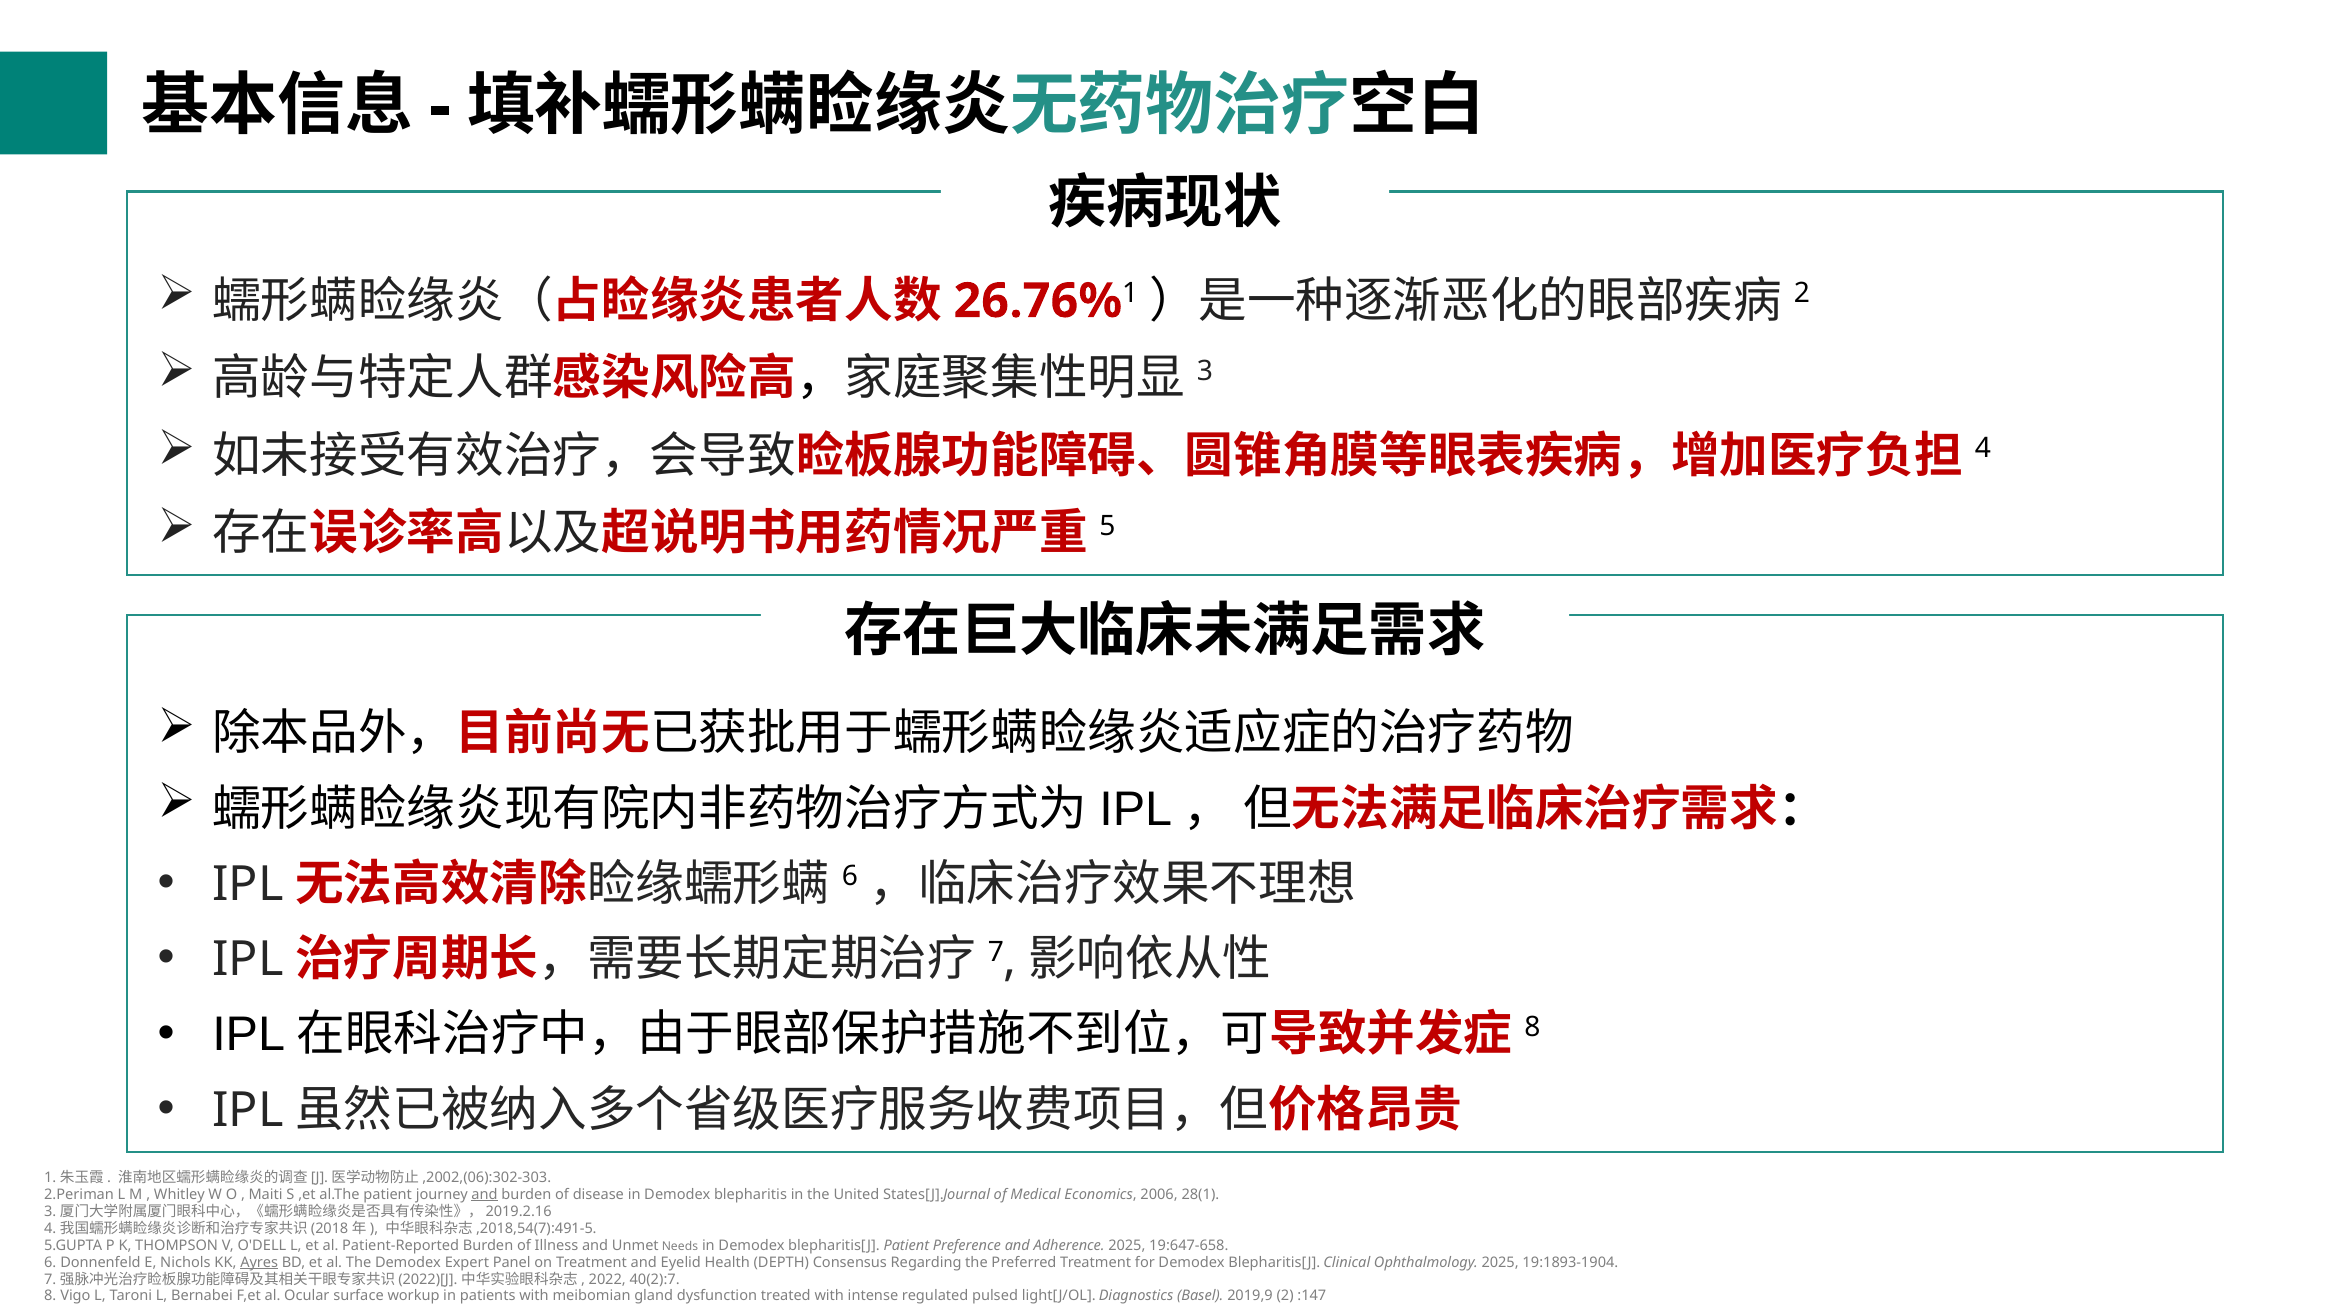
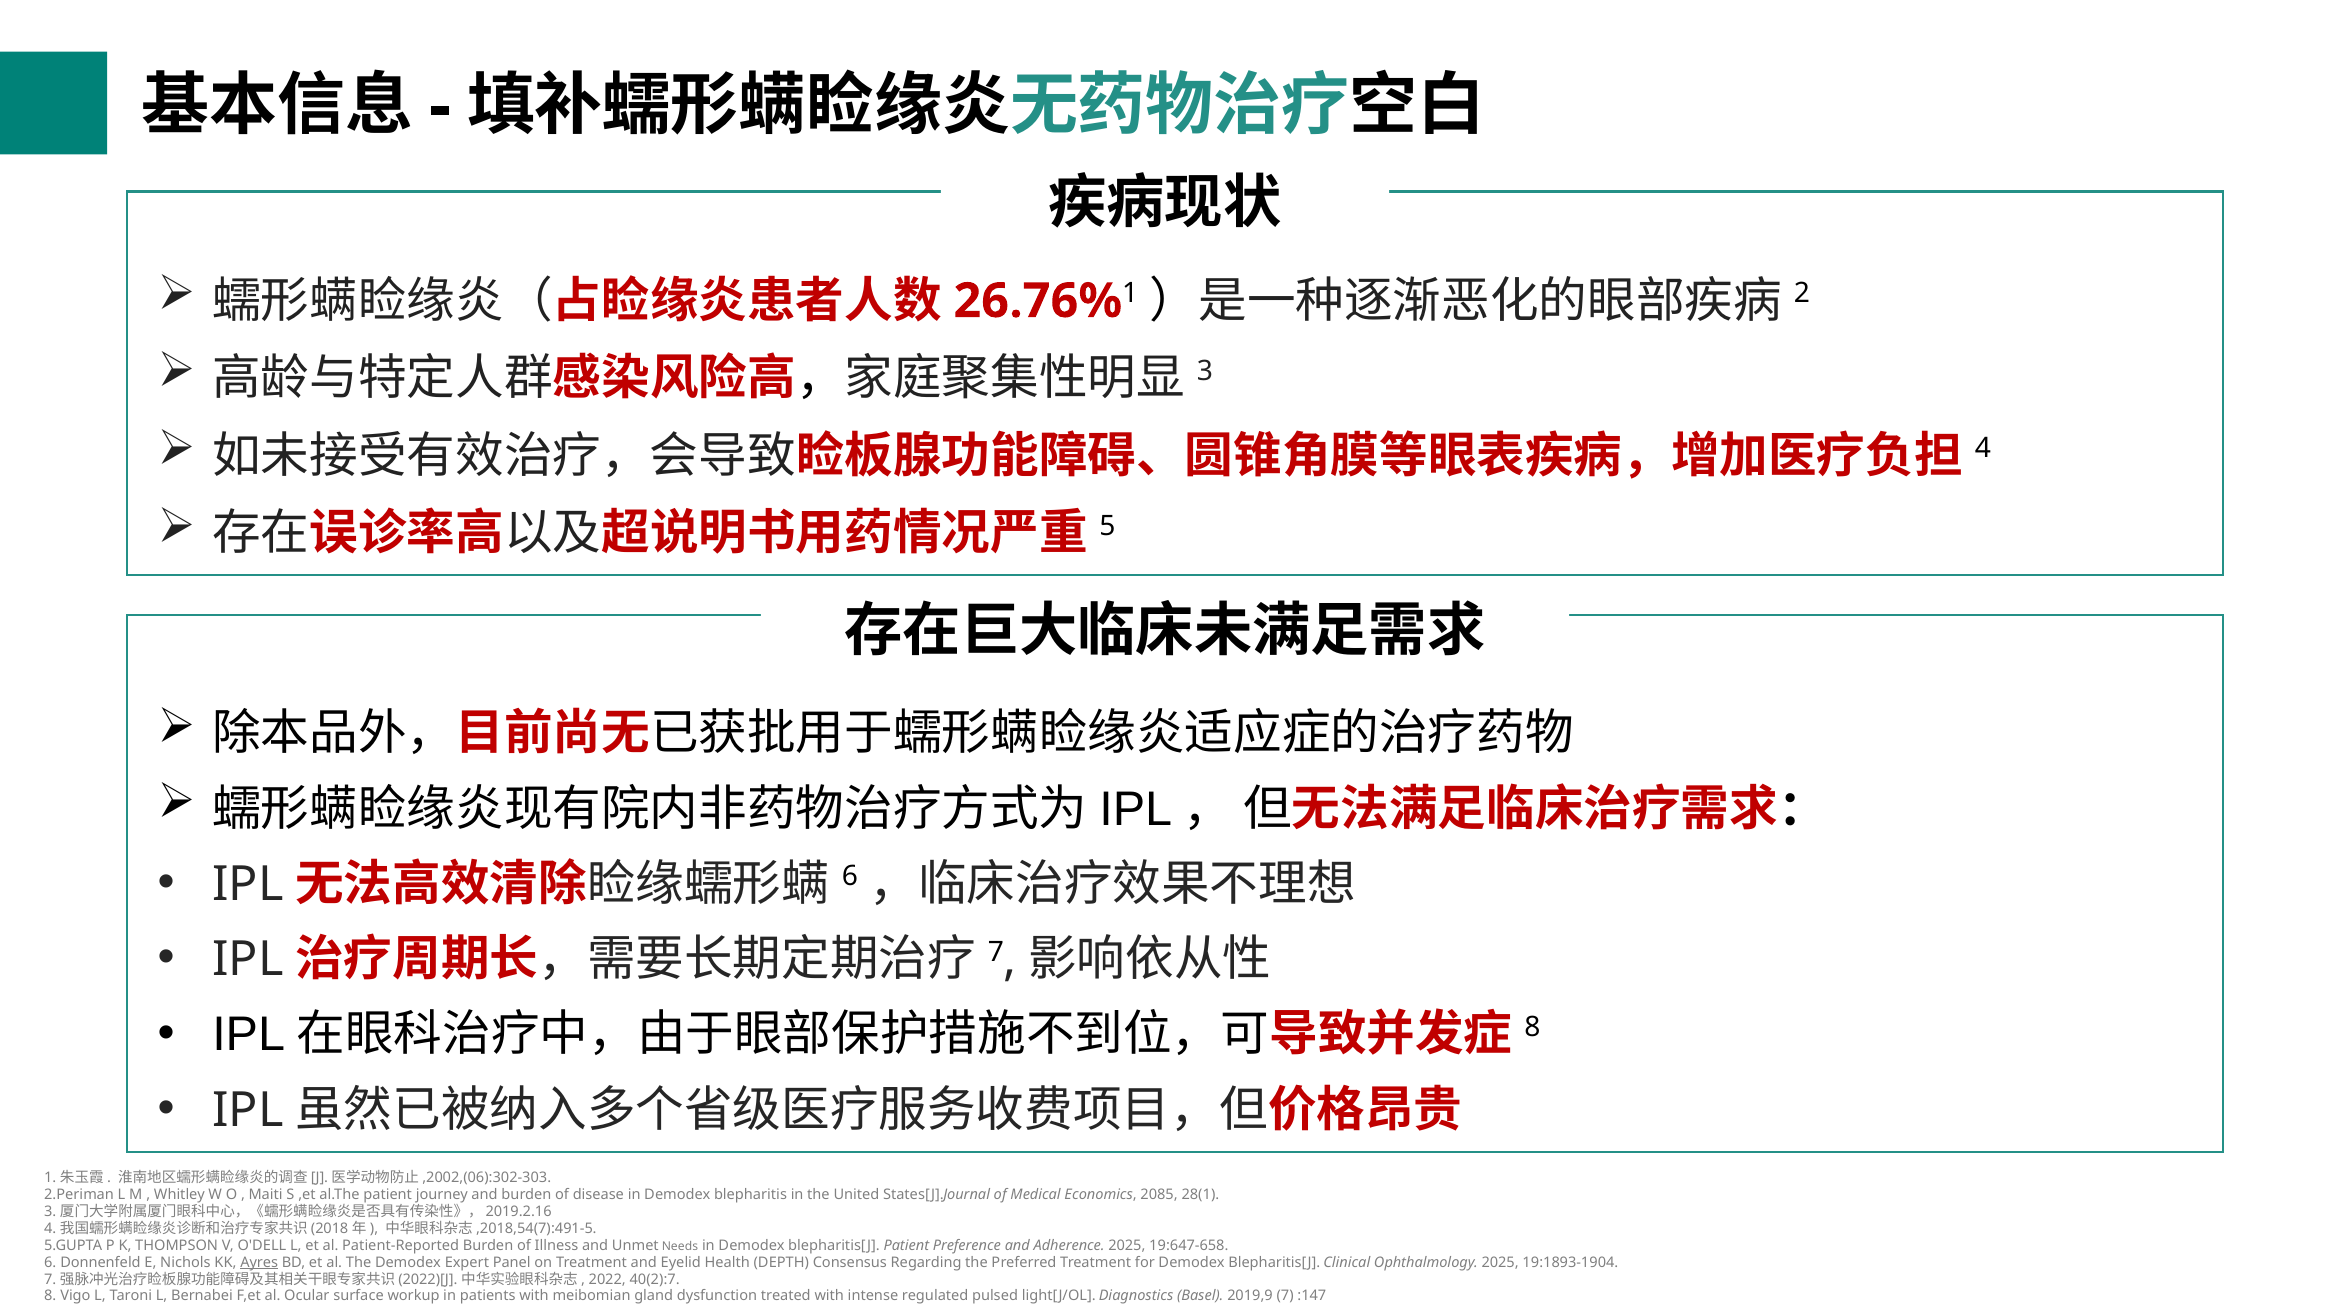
and at (485, 1195) underline: present -> none
2006: 2006 -> 2085
2: 2 -> 7
